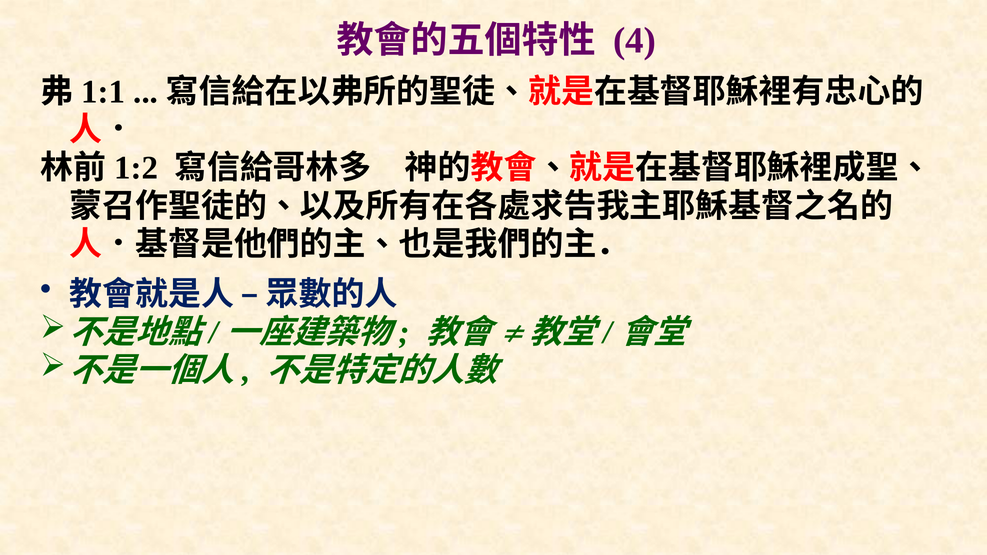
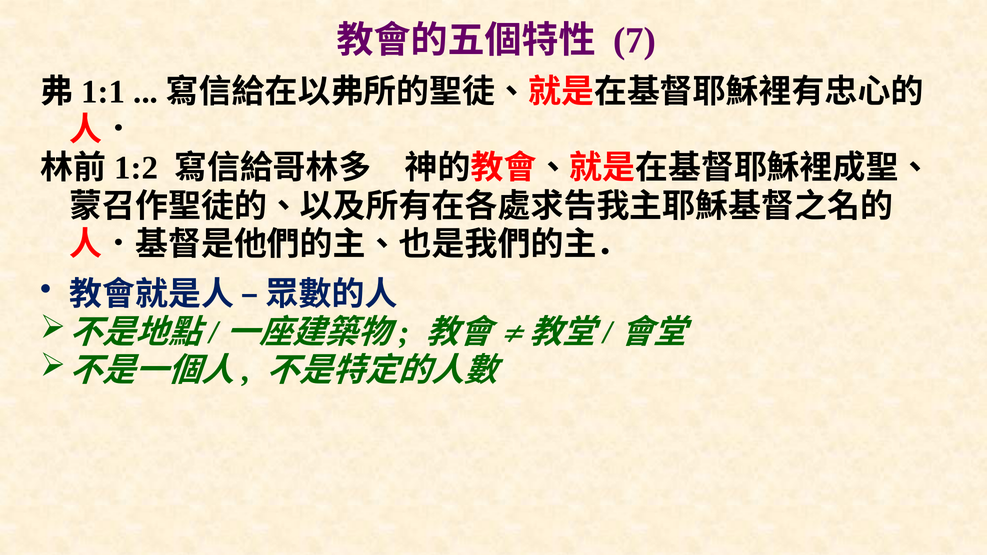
4: 4 -> 7
